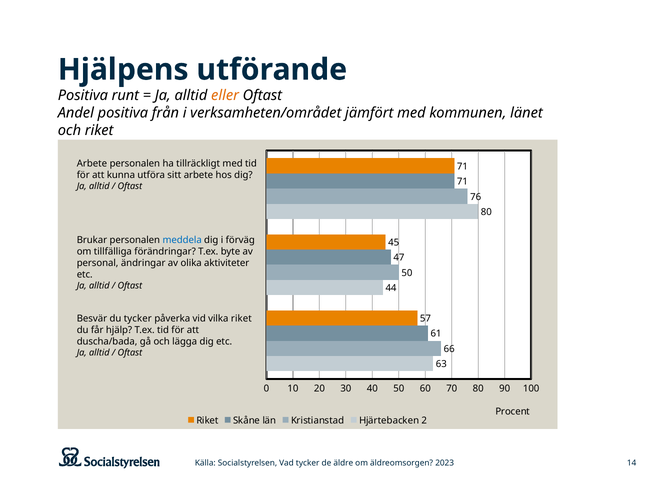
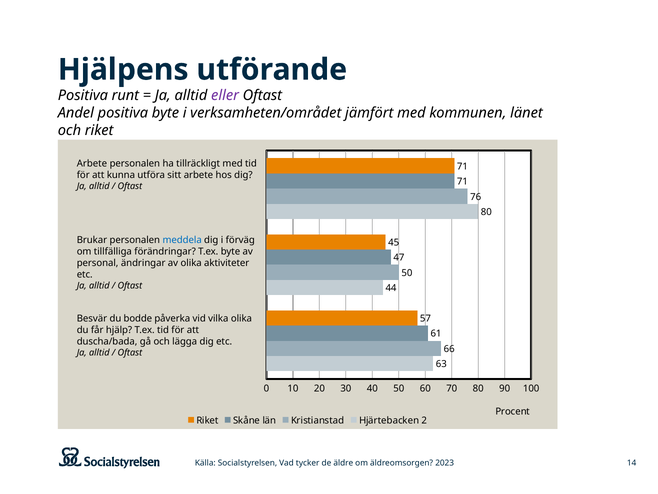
eller colour: orange -> purple
positiva från: från -> byte
du tycker: tycker -> bodde
vilka riket: riket -> olika
